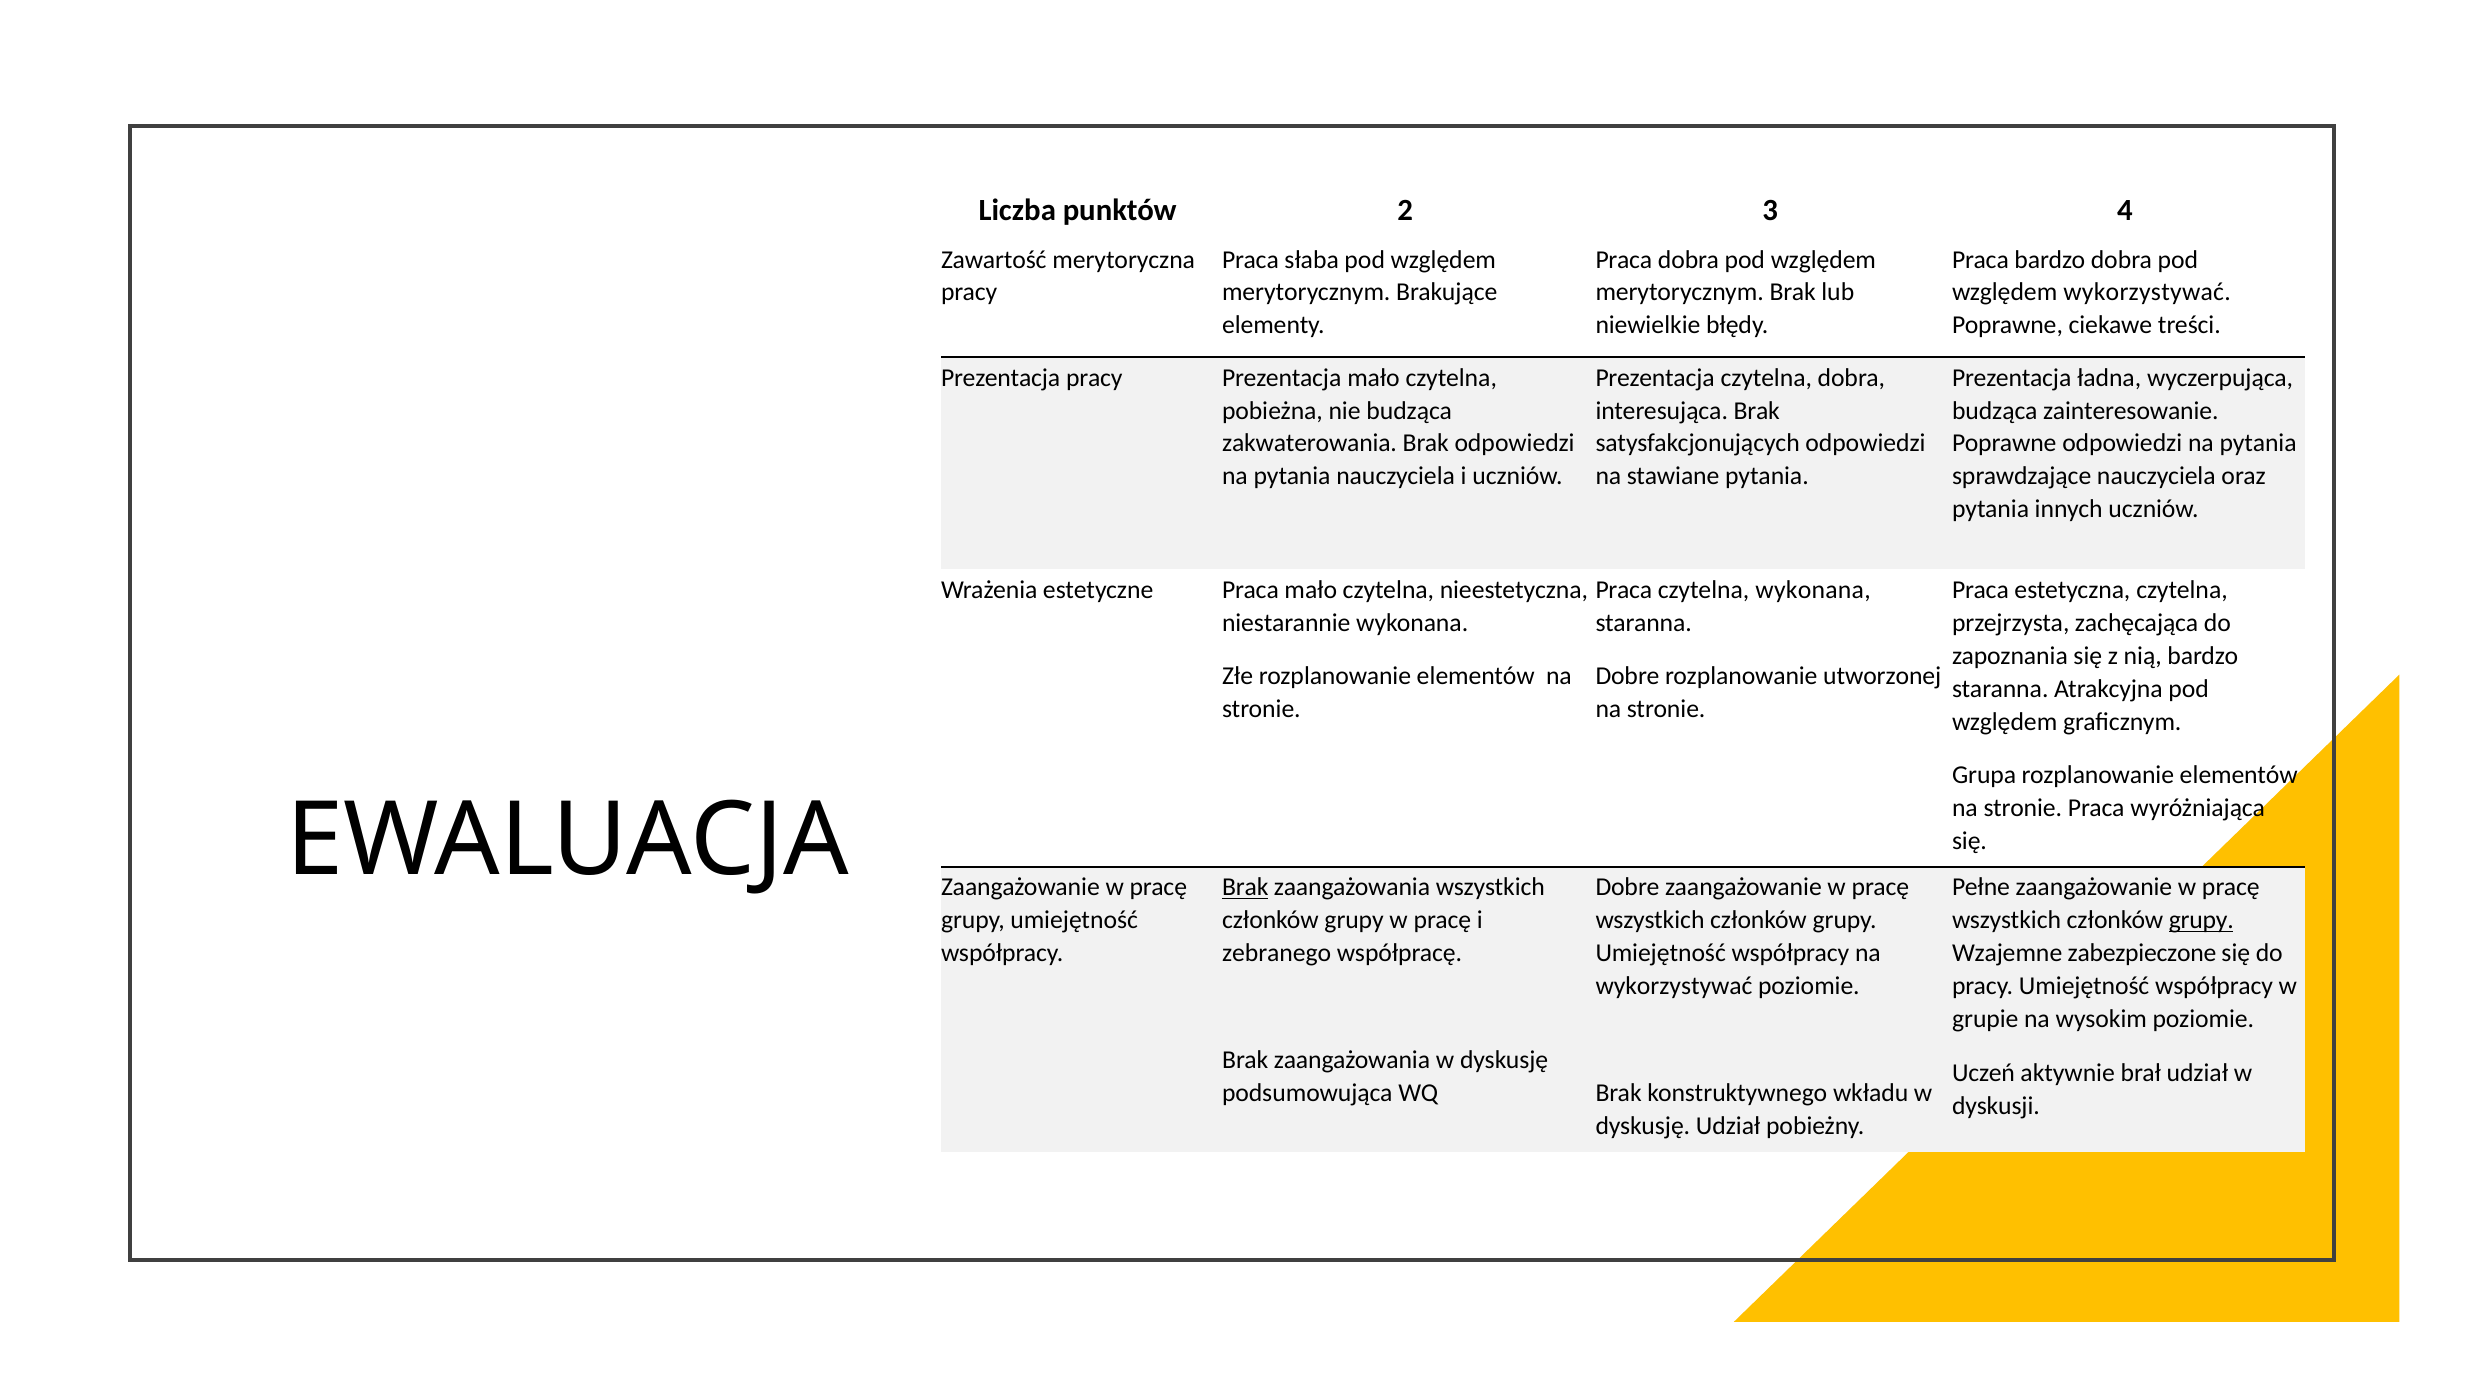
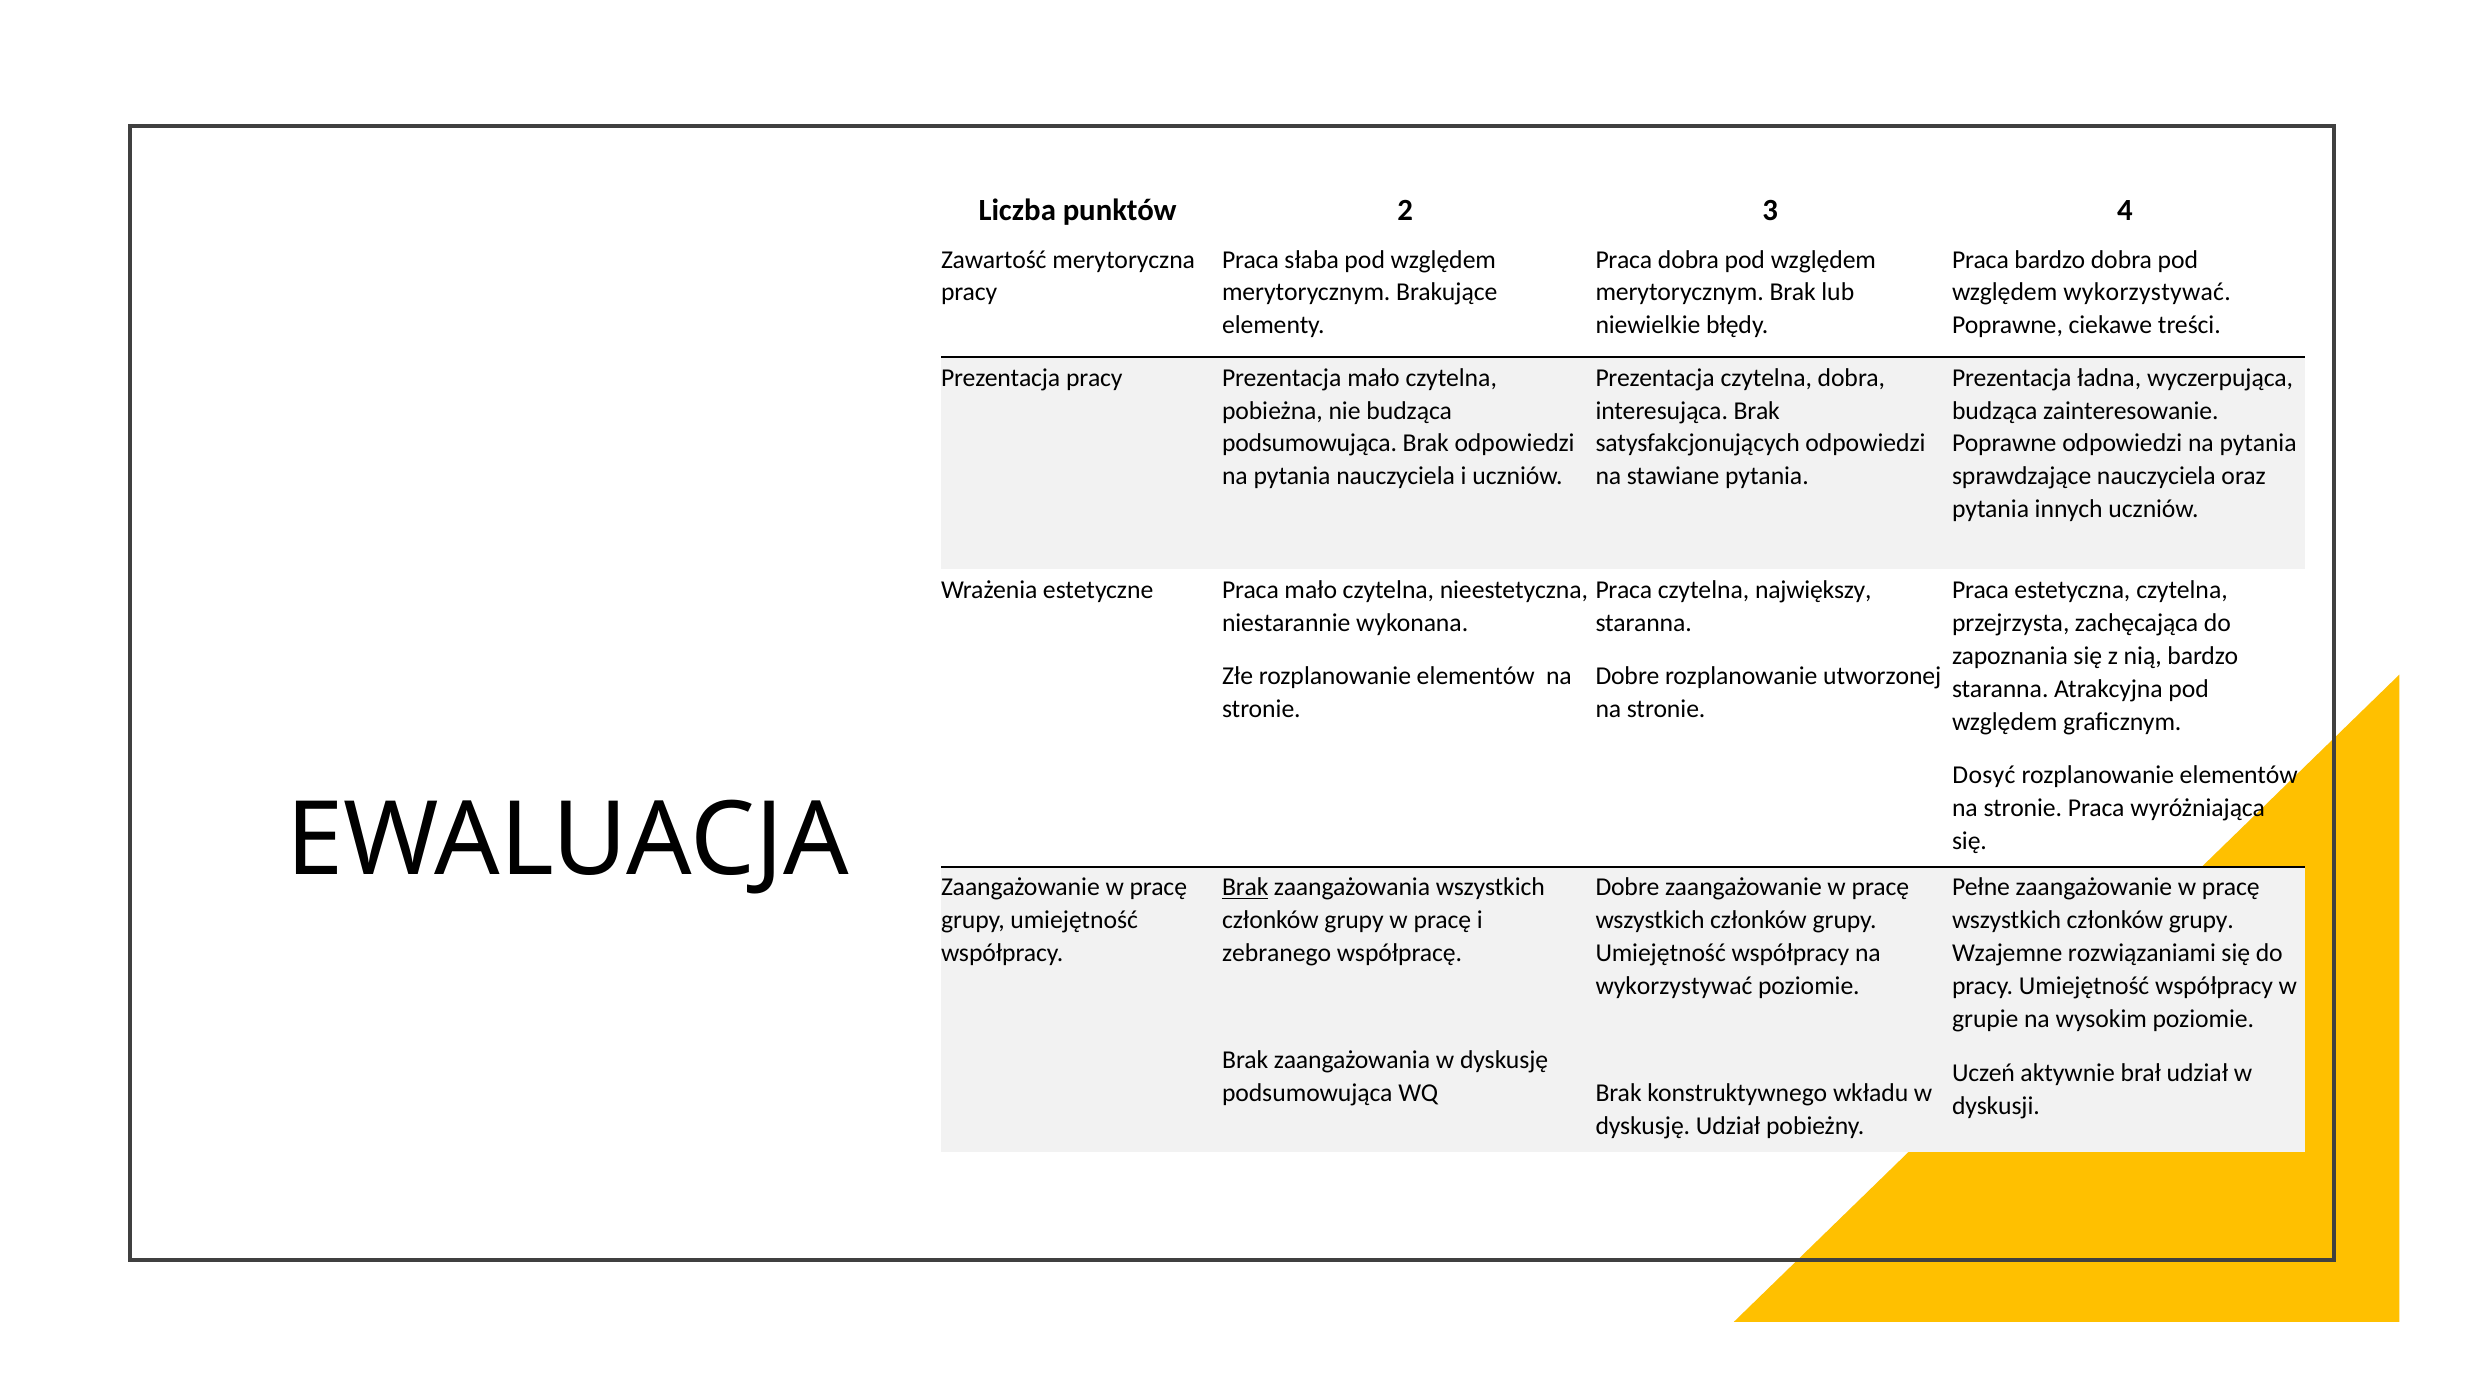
zakwaterowania at (1310, 443): zakwaterowania -> podsumowująca
czytelna wykonana: wykonana -> największy
Grupa: Grupa -> Dosyć
grupy at (2201, 920) underline: present -> none
zabezpieczone: zabezpieczone -> rozwiązaniami
